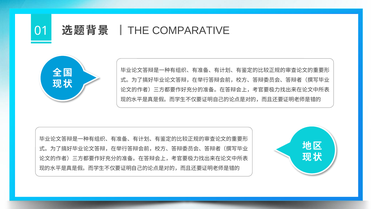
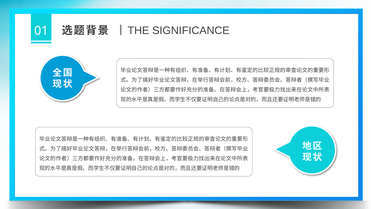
COMPARATIVE: COMPARATIVE -> SIGNIFICANCE
